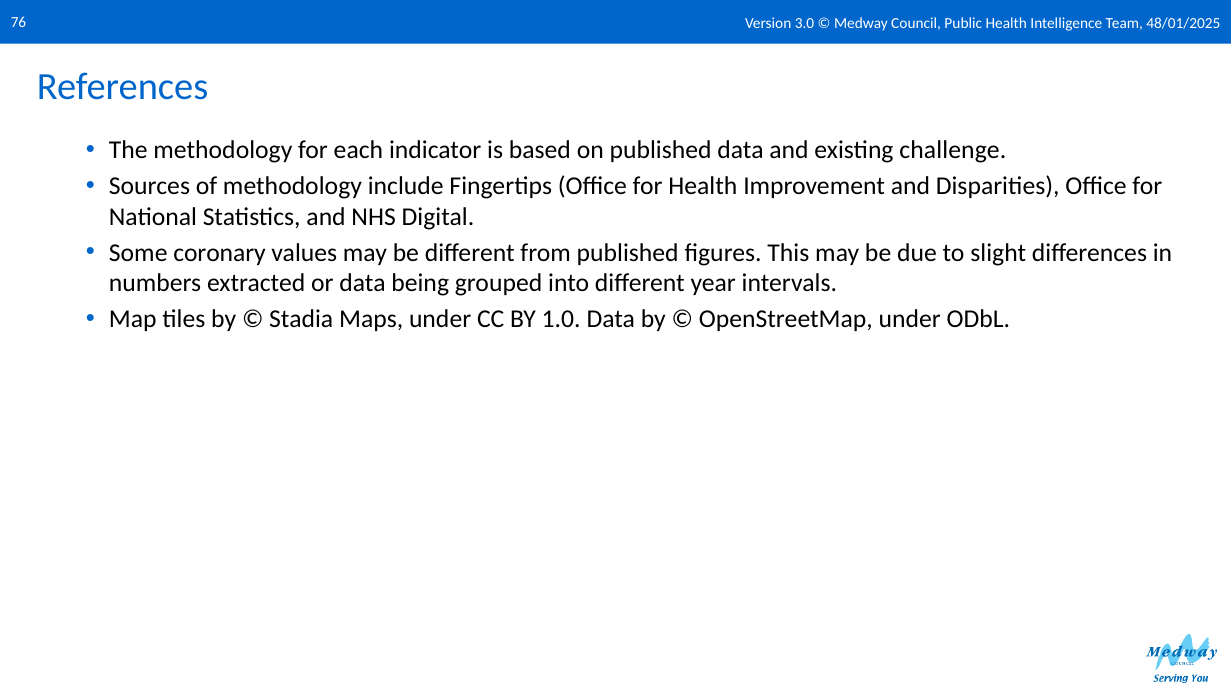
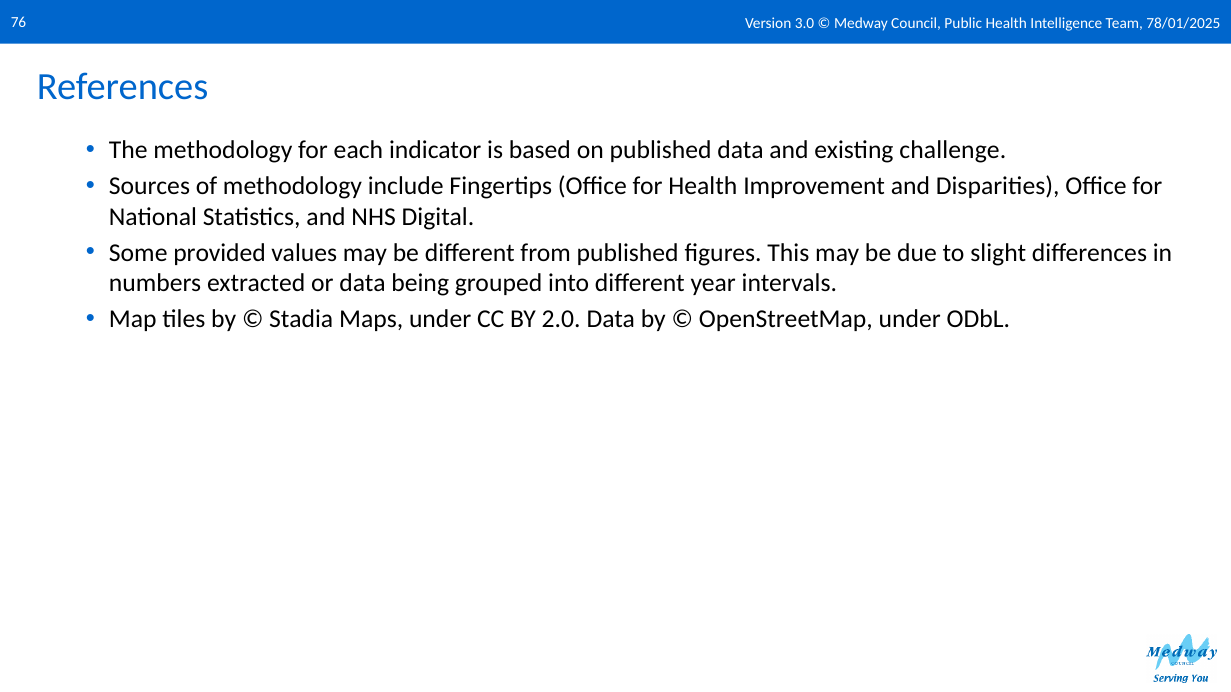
48/01/2025: 48/01/2025 -> 78/01/2025
coronary: coronary -> provided
1.0: 1.0 -> 2.0
